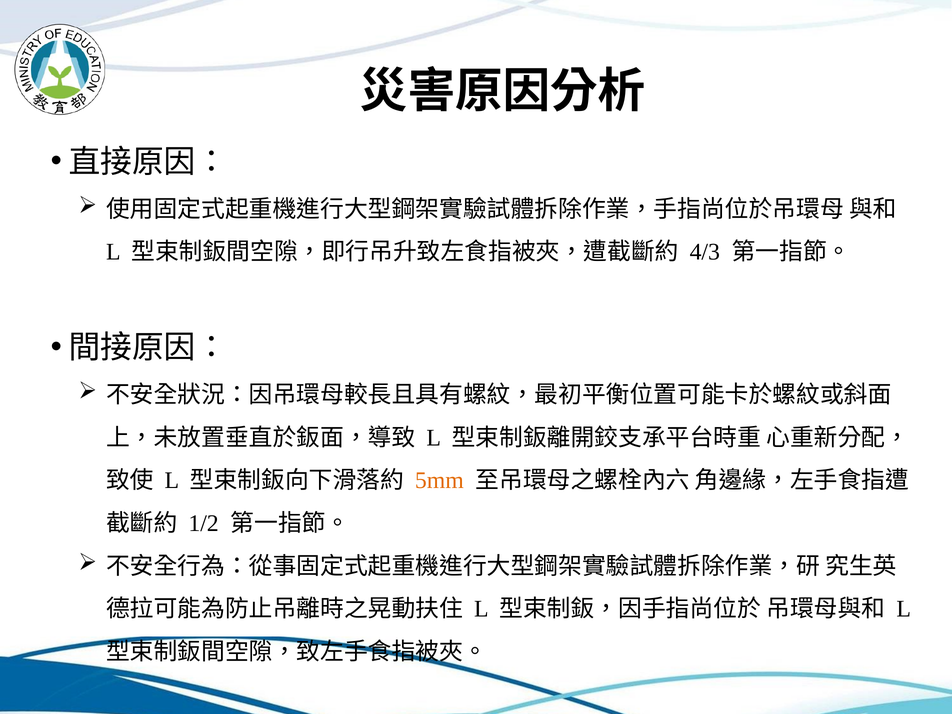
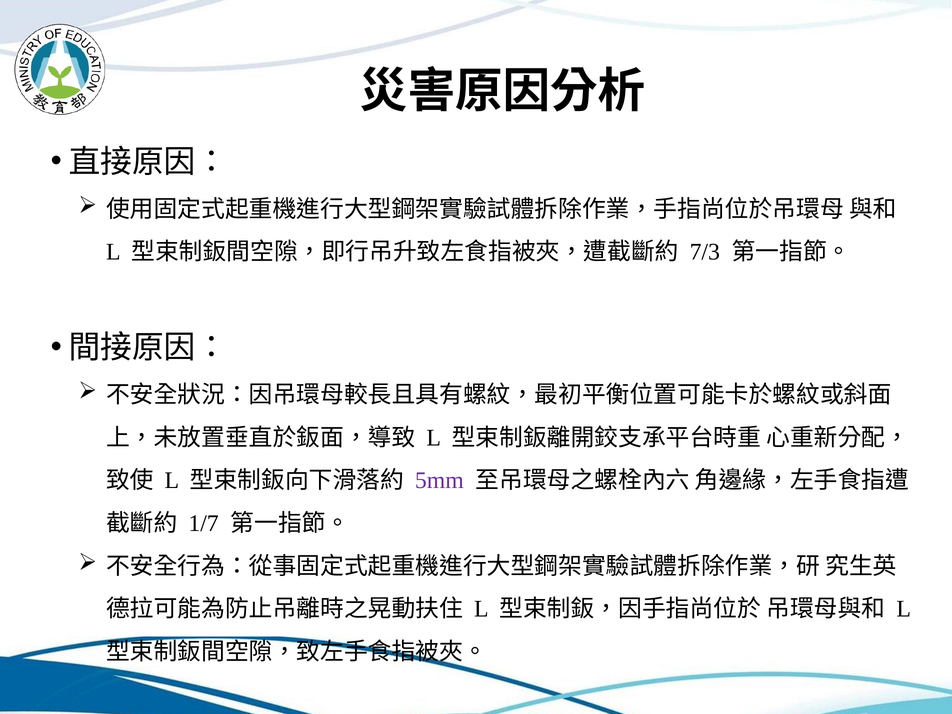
4/3: 4/3 -> 7/3
5mm colour: orange -> purple
1/2: 1/2 -> 1/7
